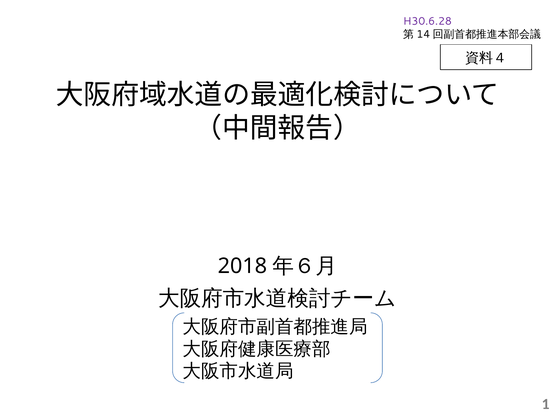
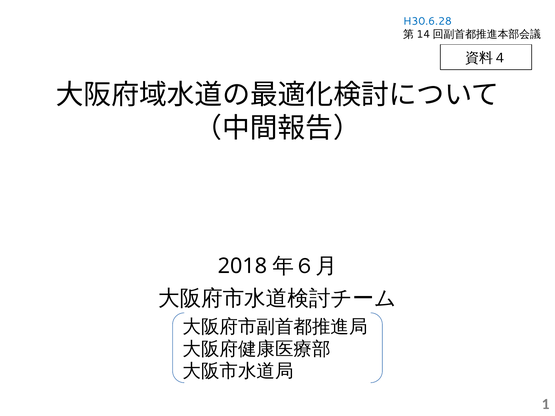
H30.6.28 colour: purple -> blue
